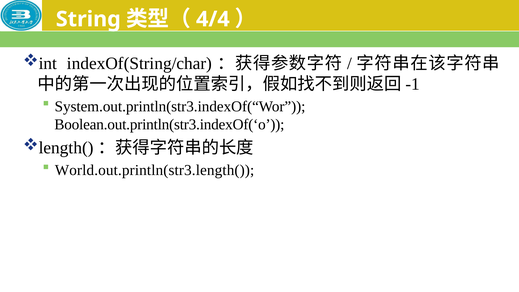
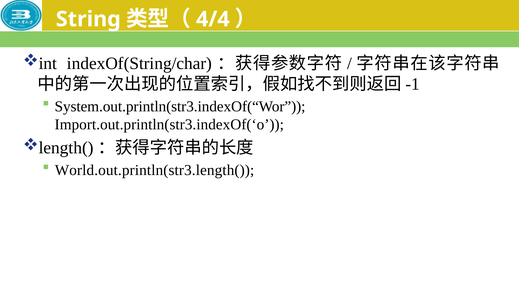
Boolean.out.println(str3.indexOf(‘o: Boolean.out.println(str3.indexOf(‘o -> Import.out.println(str3.indexOf(‘o
